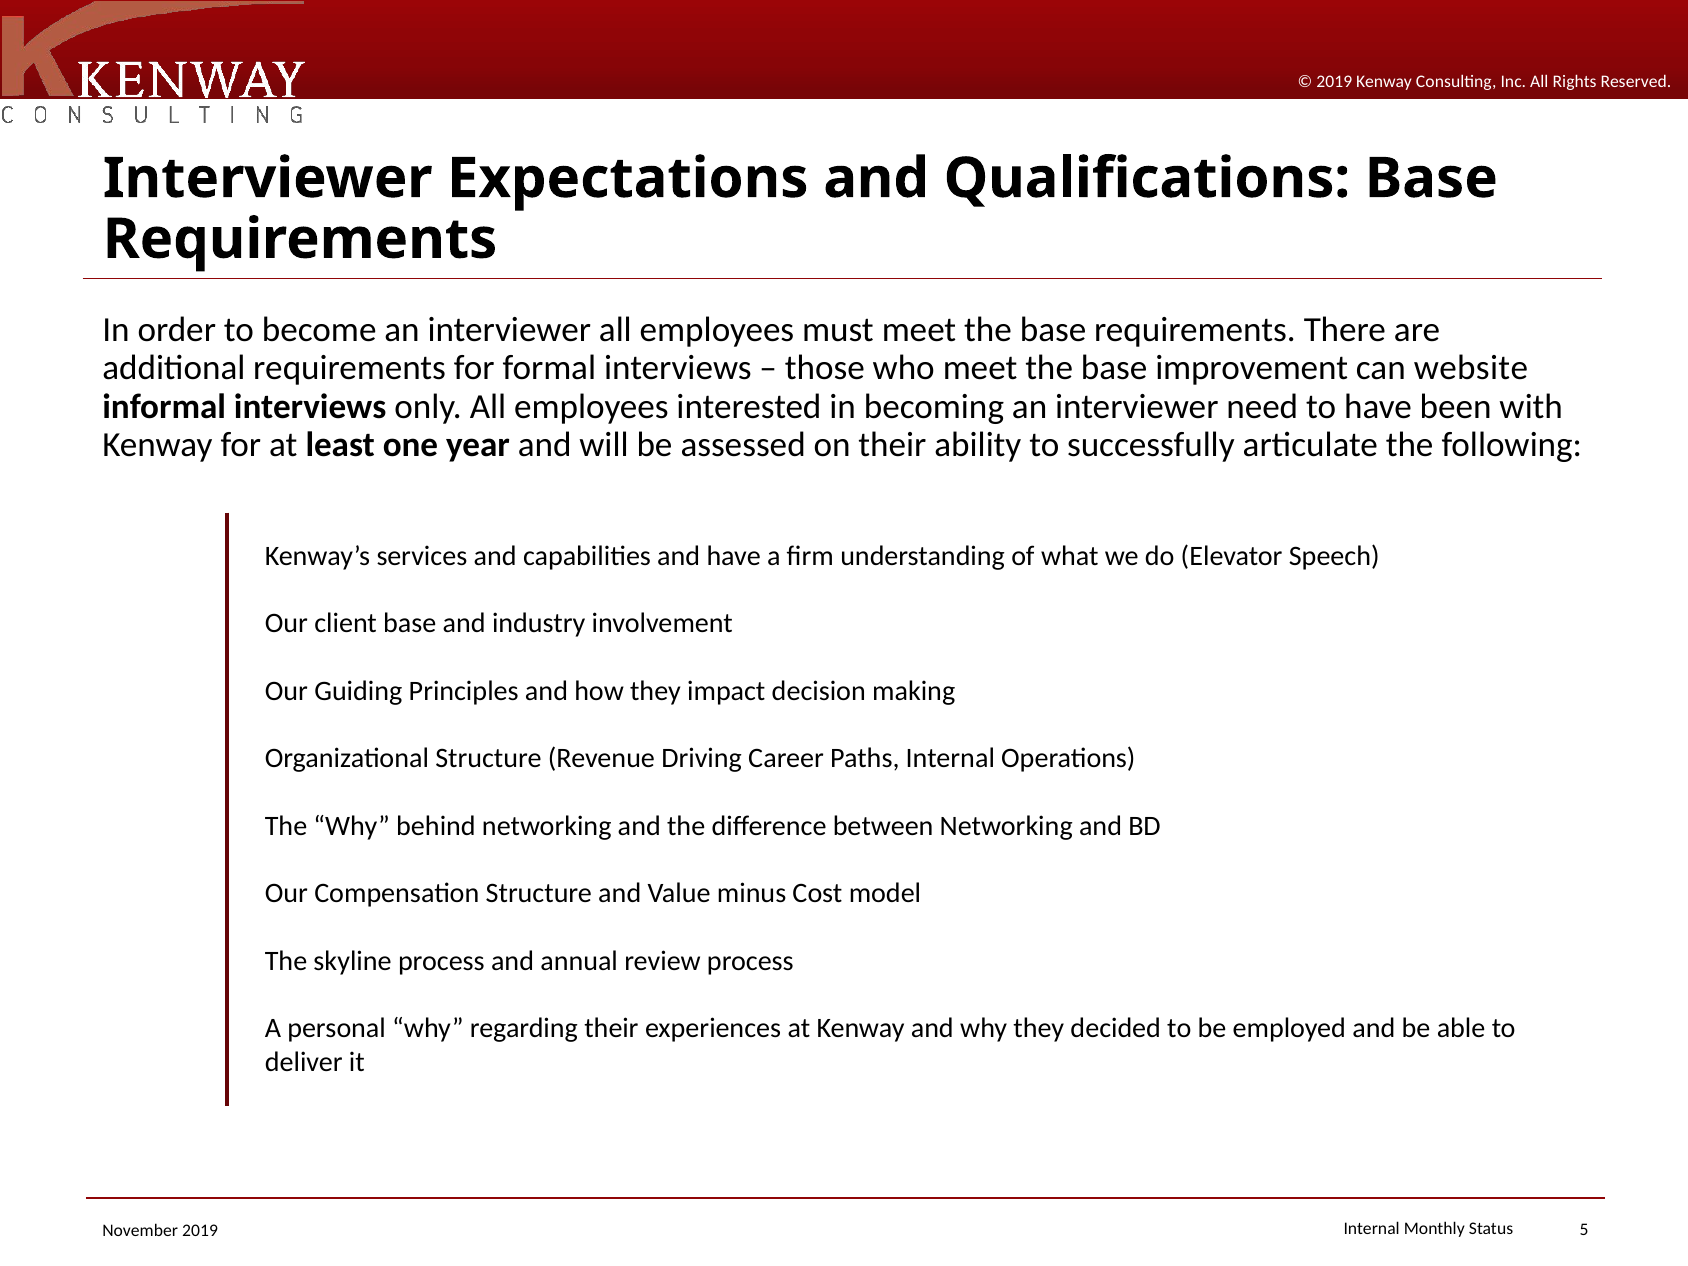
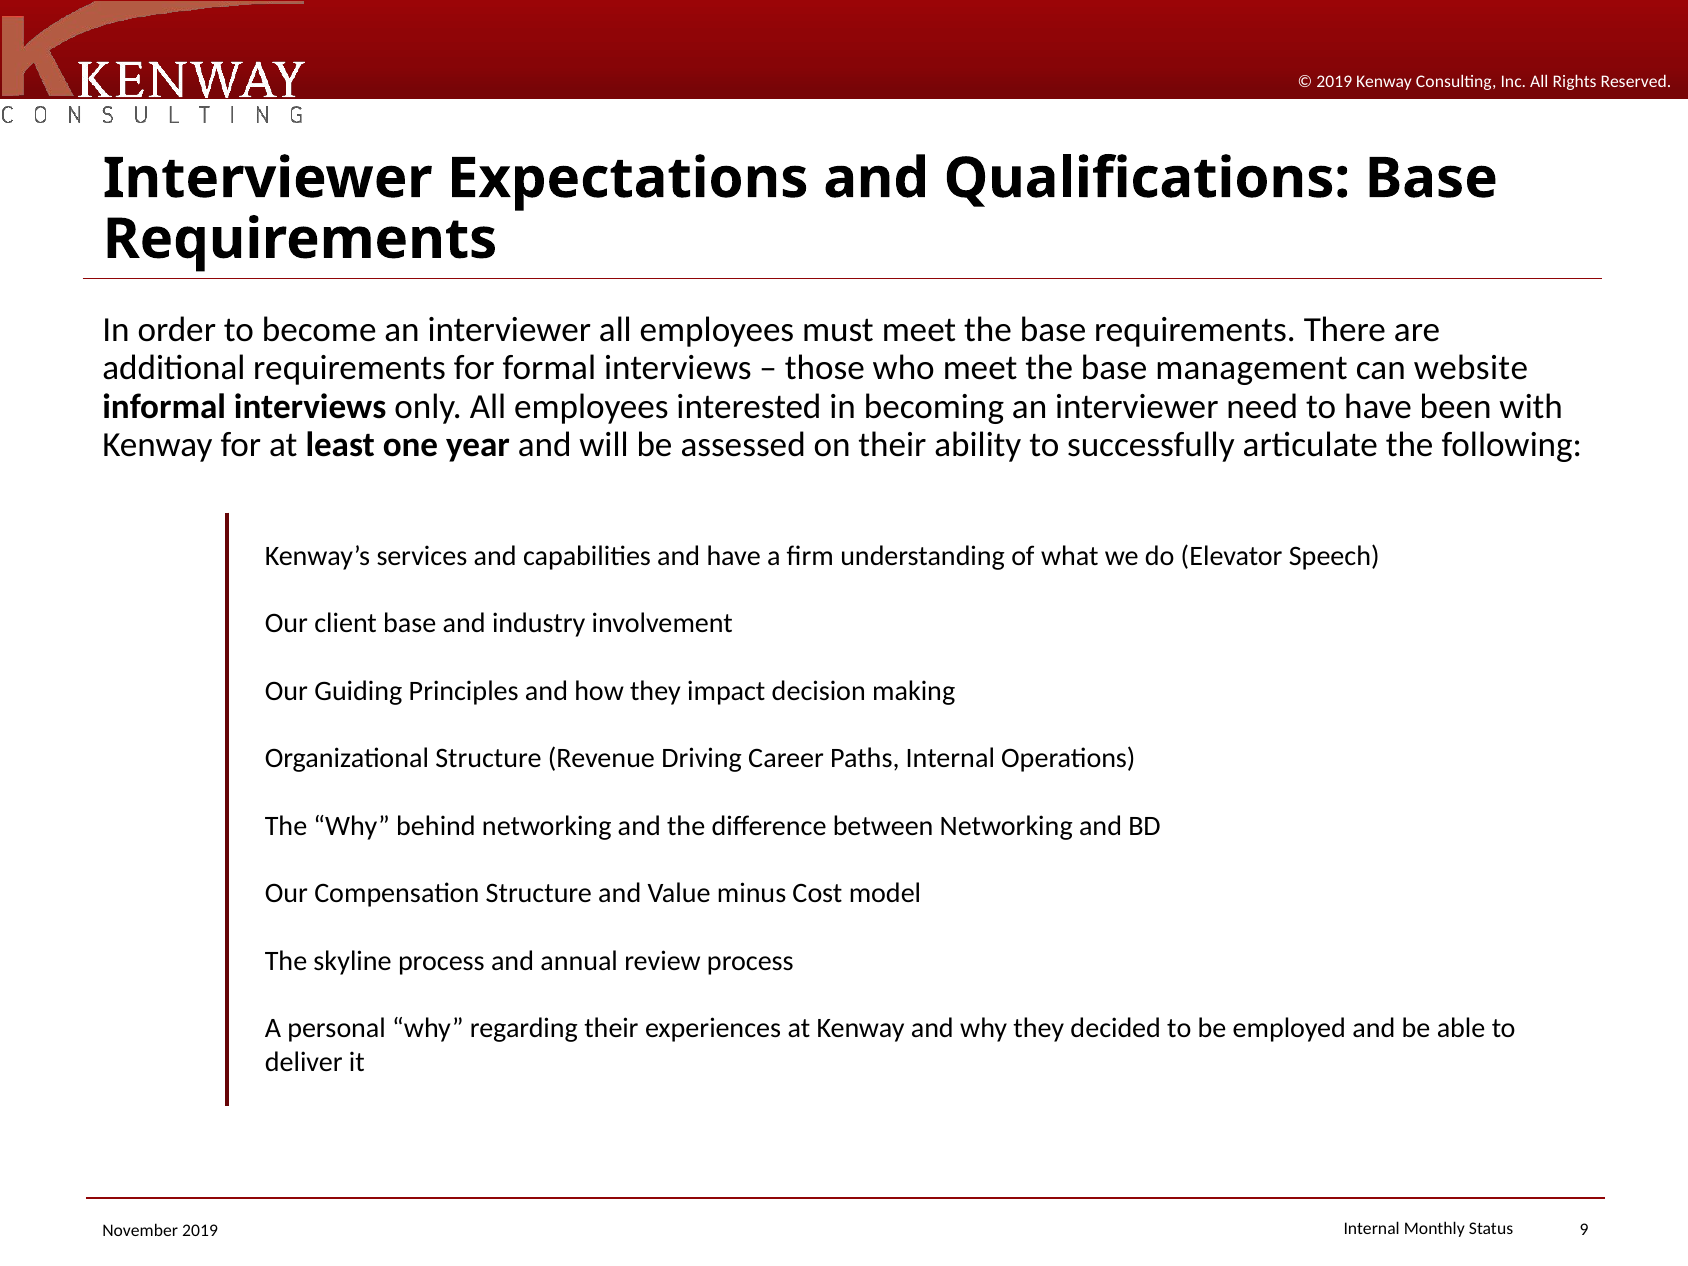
improvement: improvement -> management
5: 5 -> 9
